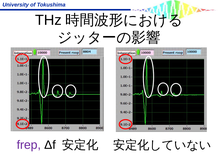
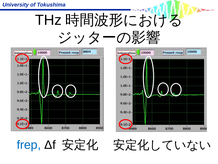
frep colour: purple -> blue
